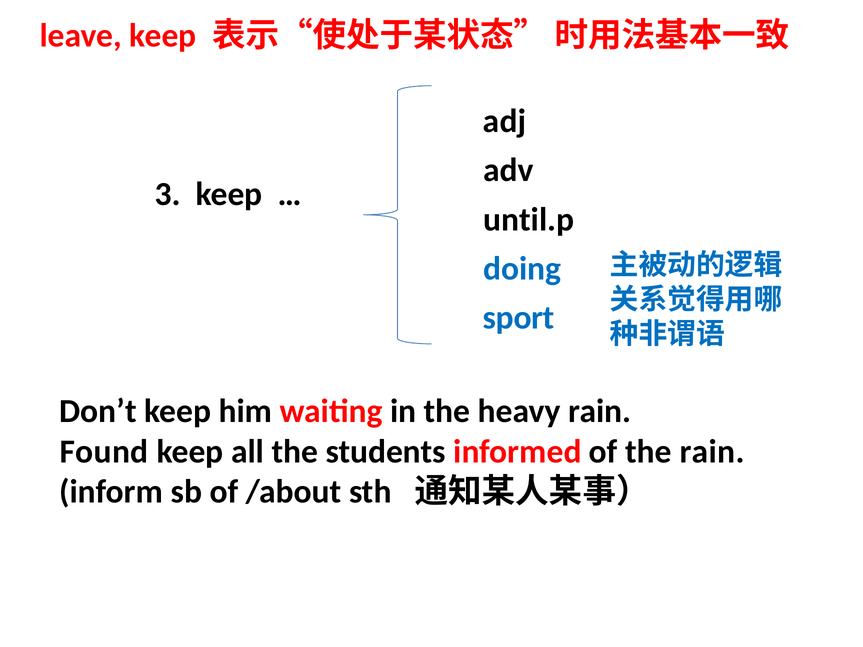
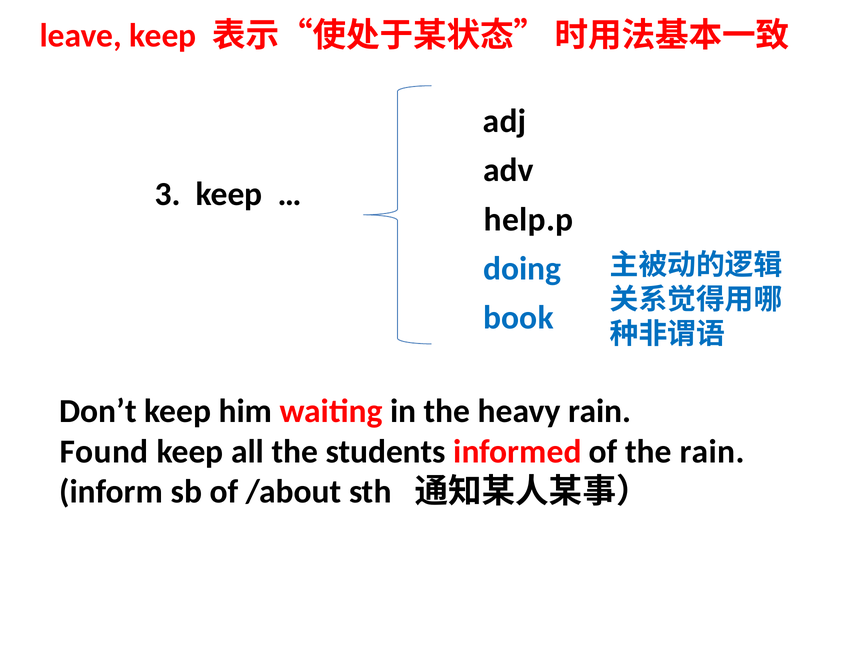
until.p: until.p -> help.p
sport: sport -> book
